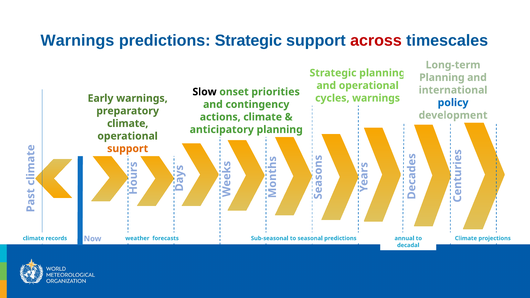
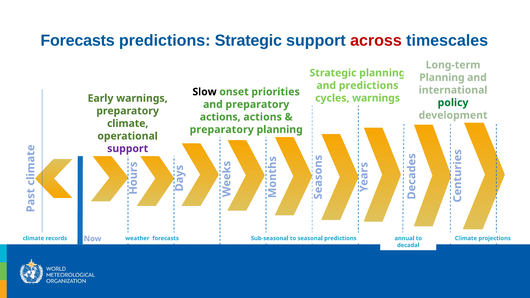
Warnings at (77, 41): Warnings -> Forecasts
and operational: operational -> predictions
policy colour: blue -> green
and contingency: contingency -> preparatory
actions climate: climate -> actions
anticipatory at (222, 130): anticipatory -> preparatory
support at (128, 149) colour: orange -> purple
